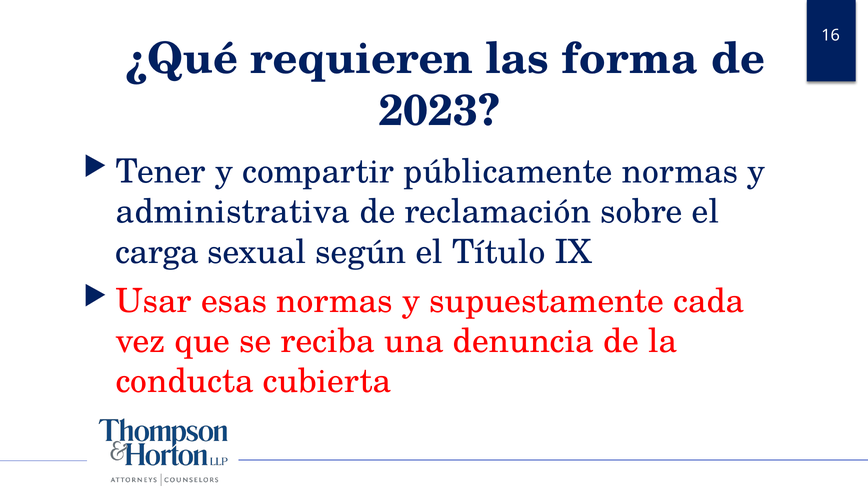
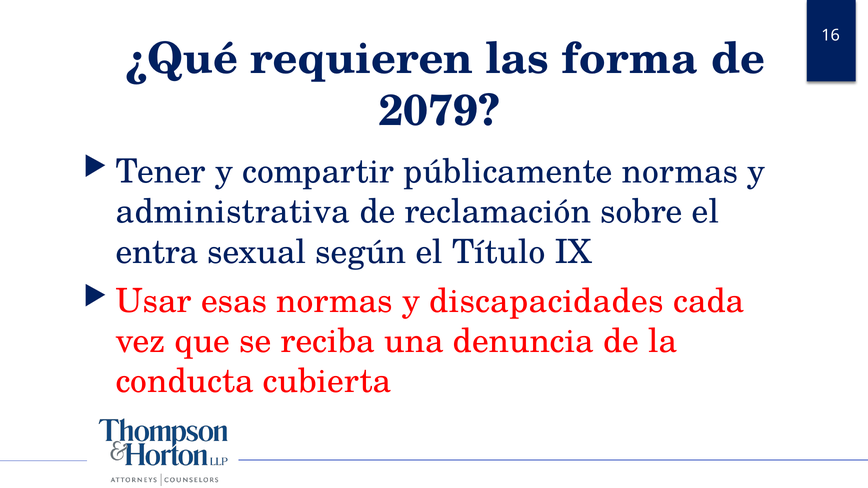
2023: 2023 -> 2079
carga: carga -> entra
supuestamente: supuestamente -> discapacidades
